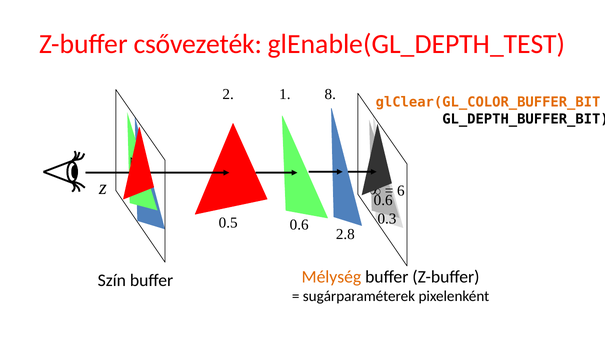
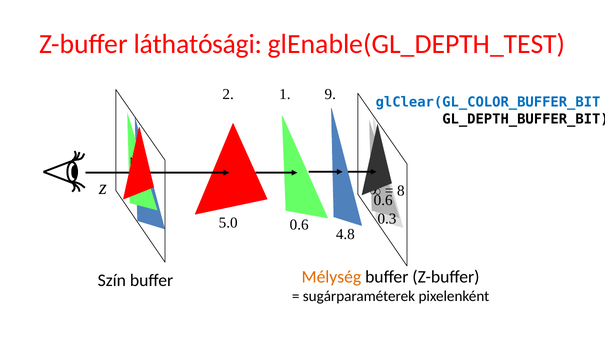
csővezeték: csővezeték -> láthatósági
8: 8 -> 9
glClear(GL_COLOR_BUFFER_BIT colour: orange -> blue
6: 6 -> 8
0.5: 0.5 -> 5.0
2.8: 2.8 -> 4.8
